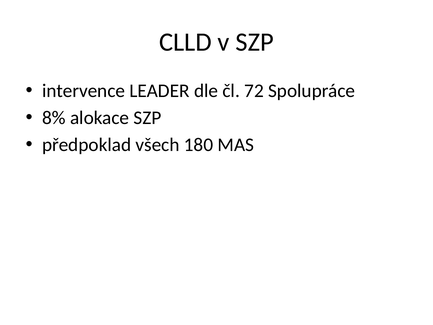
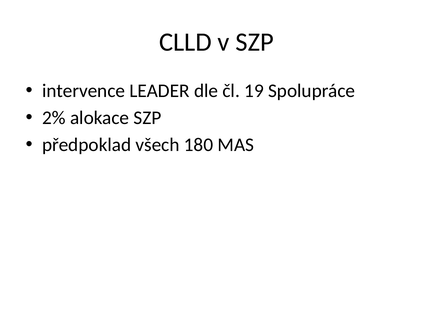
72: 72 -> 19
8%: 8% -> 2%
